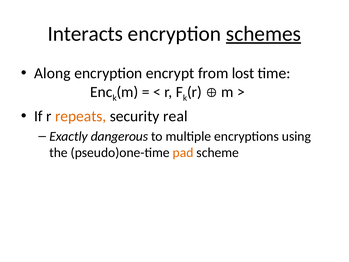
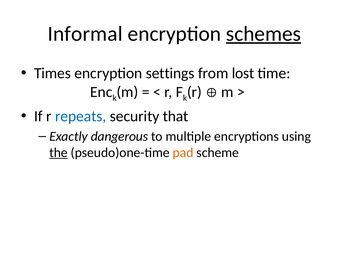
Interacts: Interacts -> Informal
Along: Along -> Times
encrypt: encrypt -> settings
repeats colour: orange -> blue
real: real -> that
the underline: none -> present
